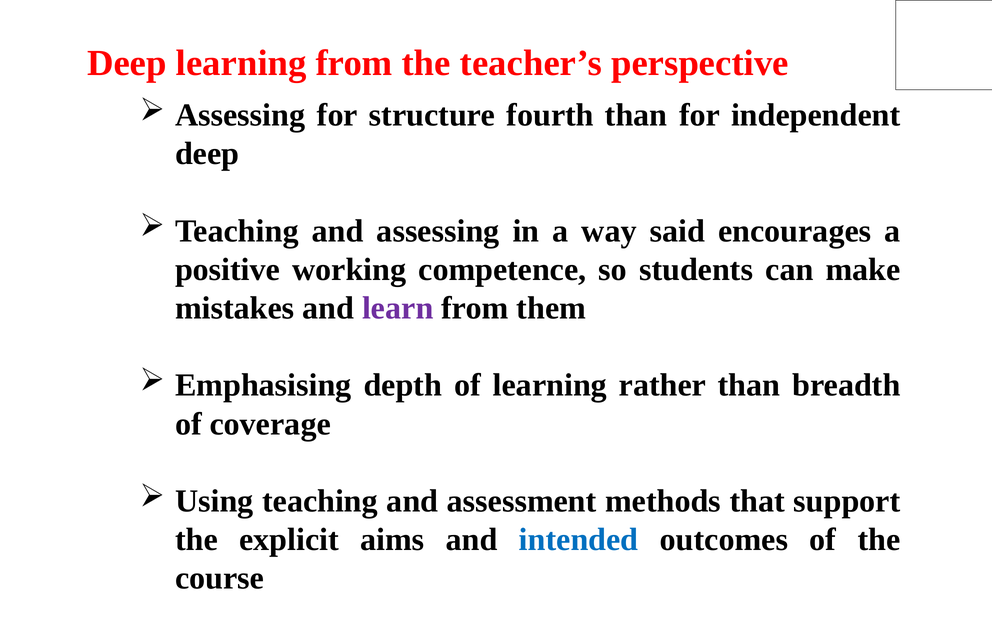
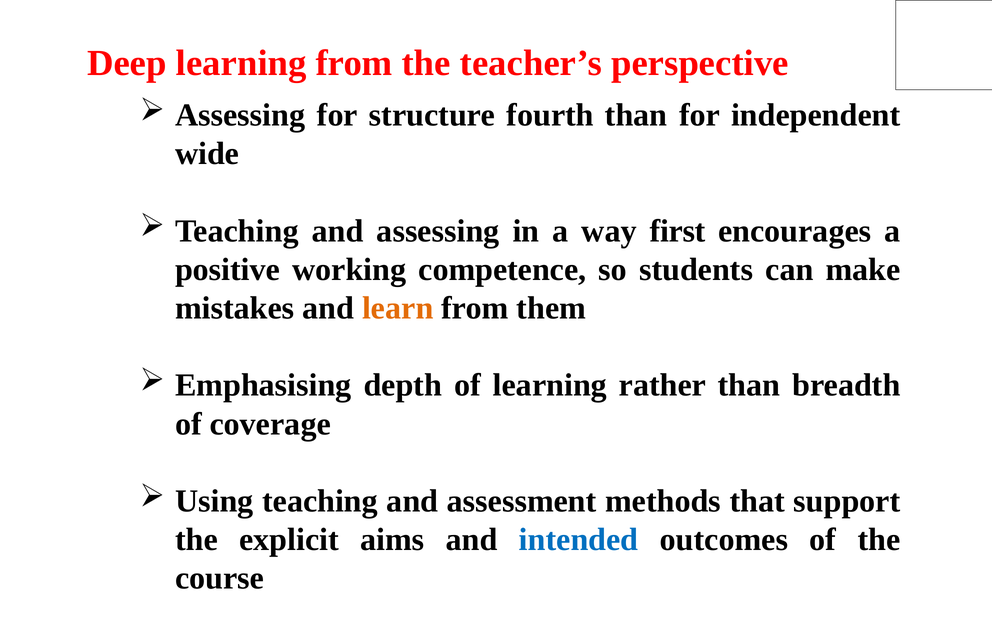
deep at (207, 154): deep -> wide
said: said -> first
learn colour: purple -> orange
